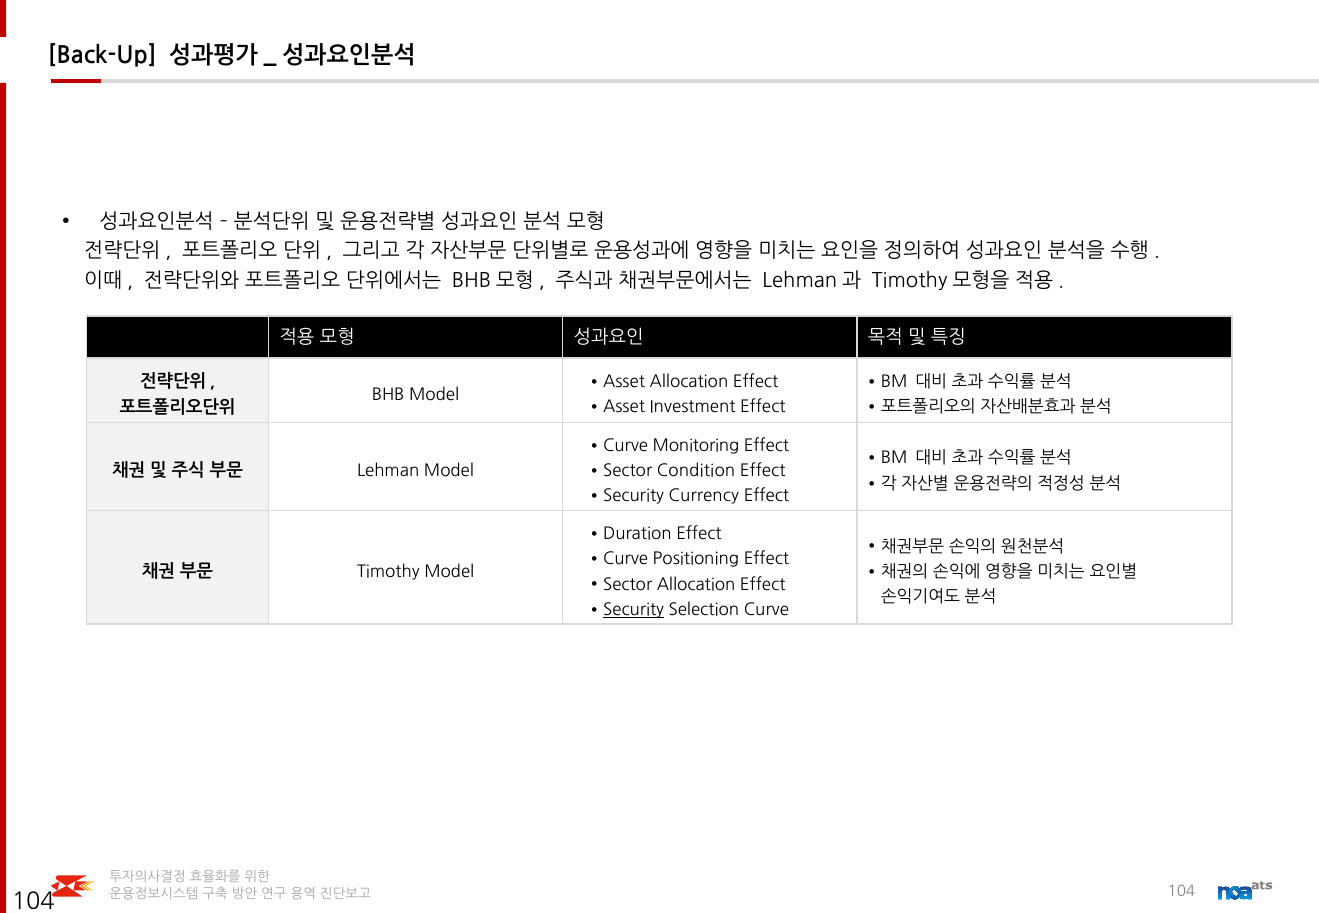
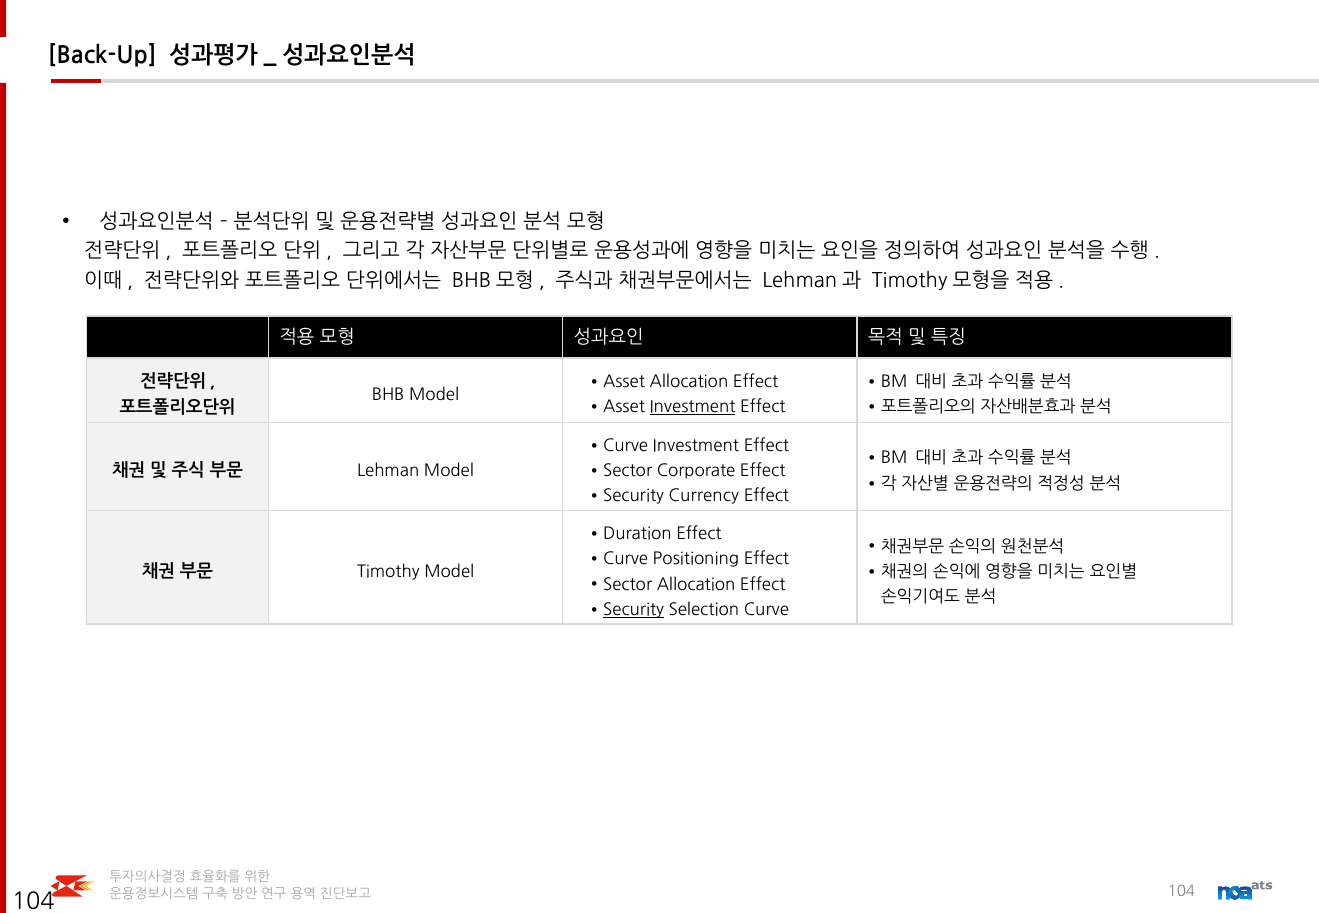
Investment at (693, 407) underline: none -> present
Curve Monitoring: Monitoring -> Investment
Condition: Condition -> Corporate
